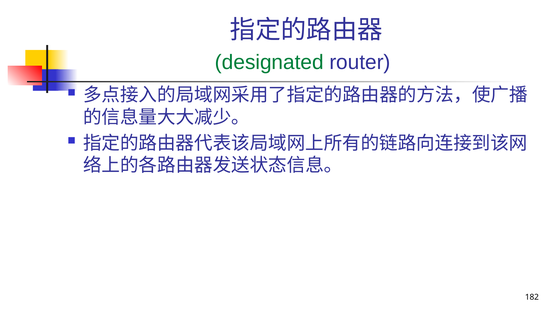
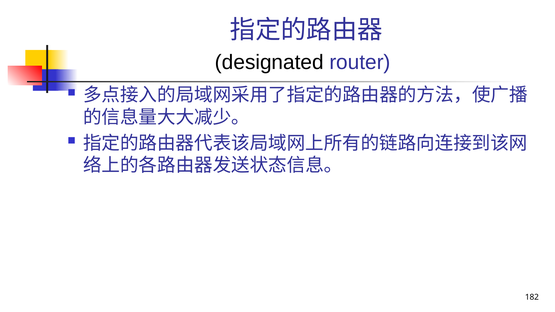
designated colour: green -> black
